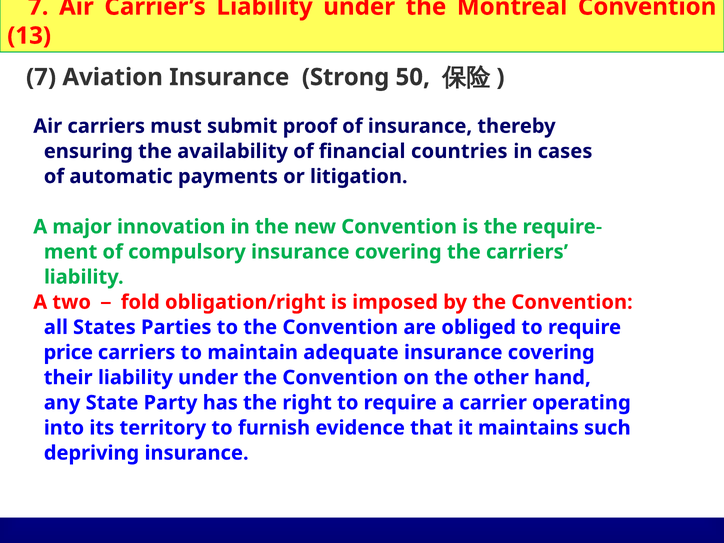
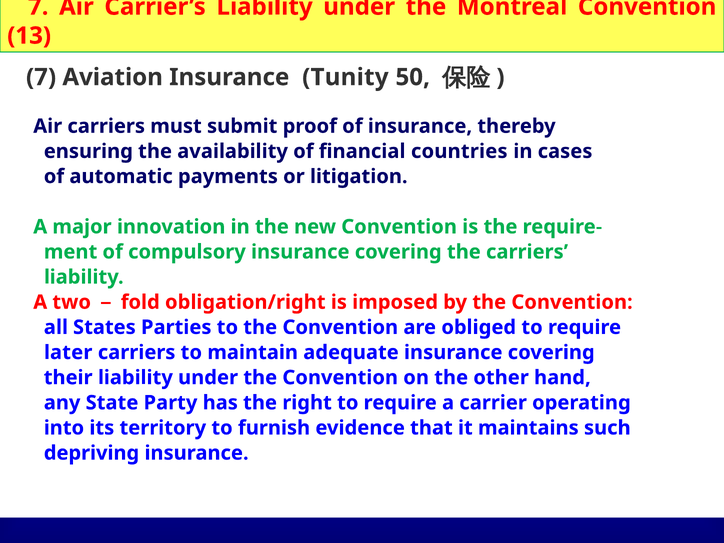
Strong: Strong -> Tunity
price: price -> later
